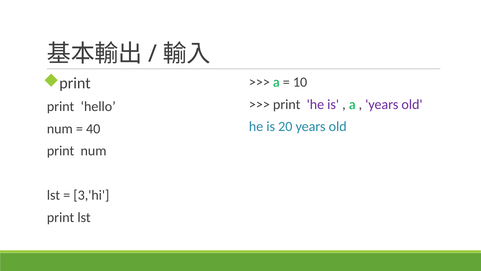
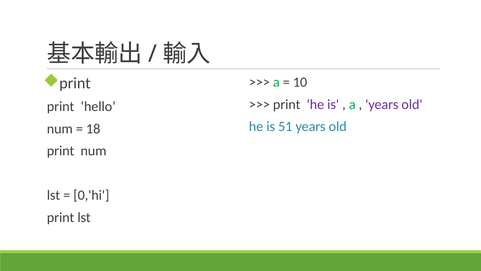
20: 20 -> 51
40: 40 -> 18
3,'hi: 3,'hi -> 0,'hi
